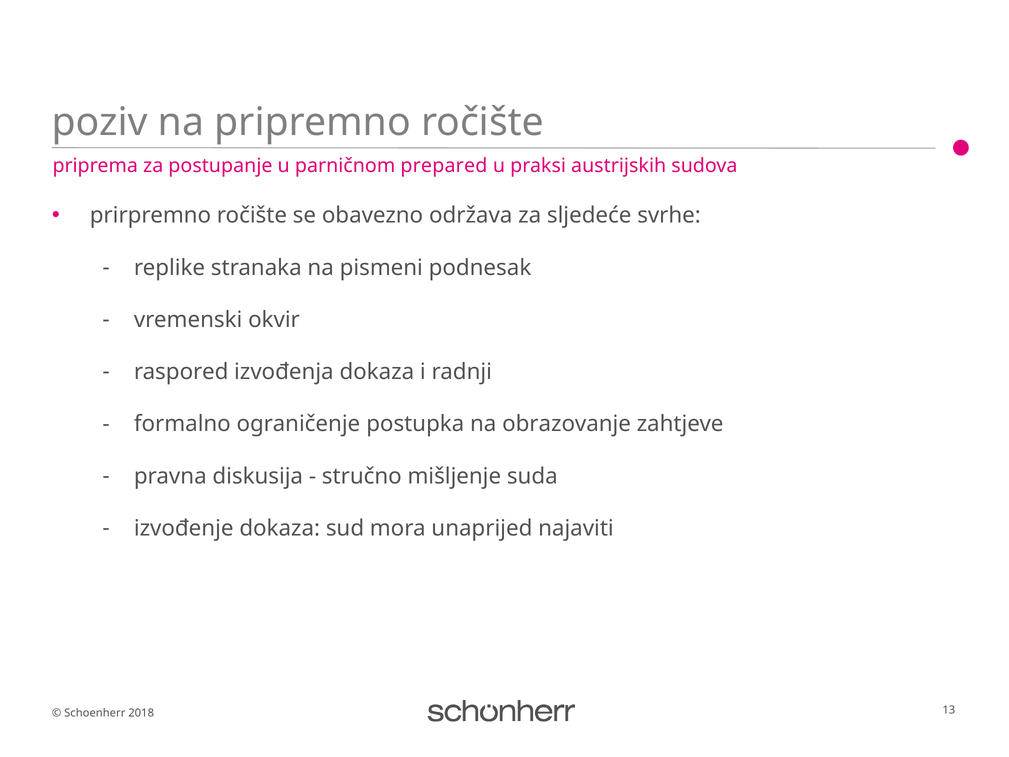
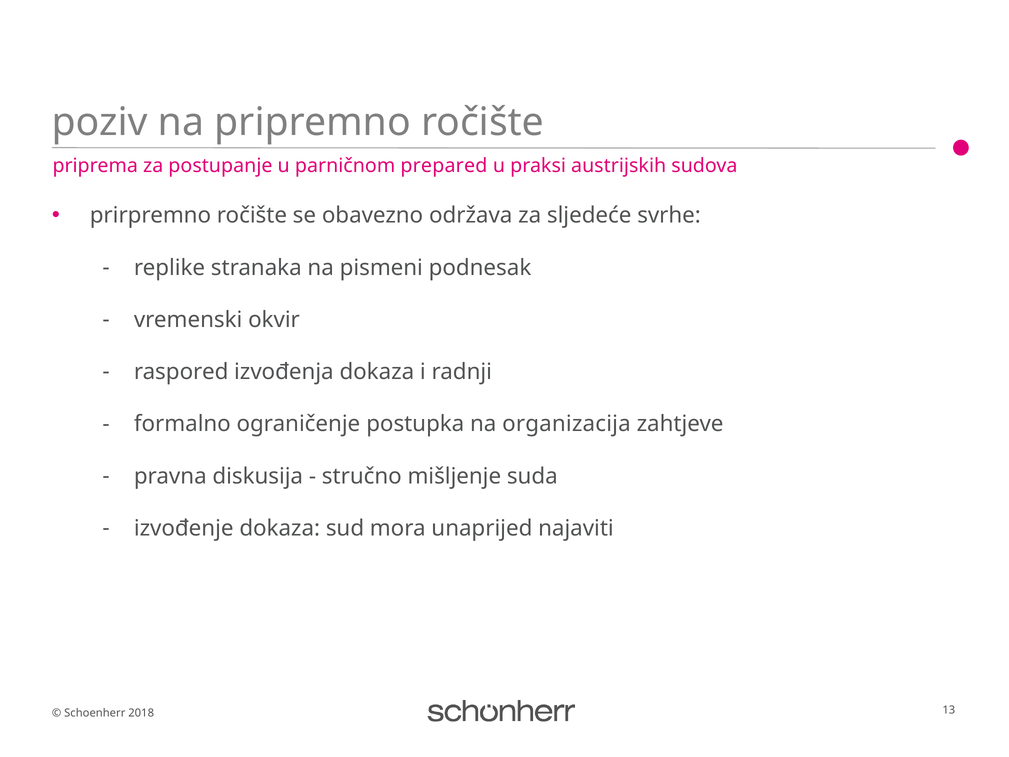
obrazovanje: obrazovanje -> organizacija
